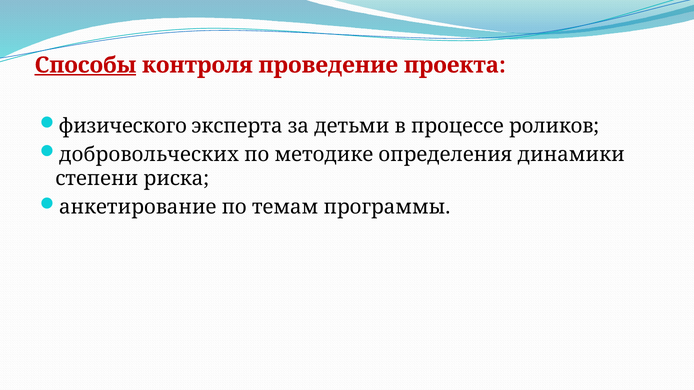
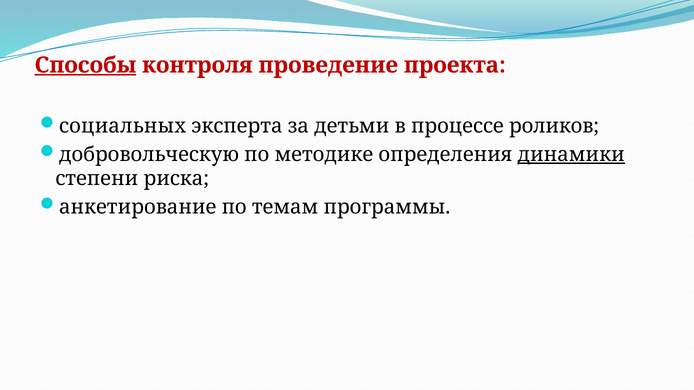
физического: физического -> социальных
добровольческих: добровольческих -> добровольческую
динамики underline: none -> present
